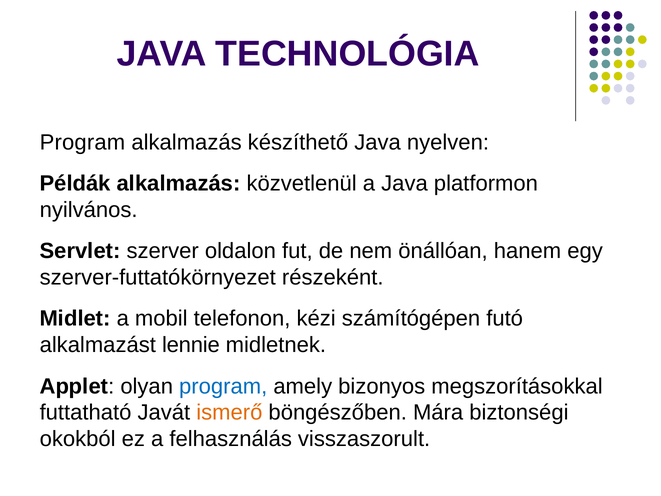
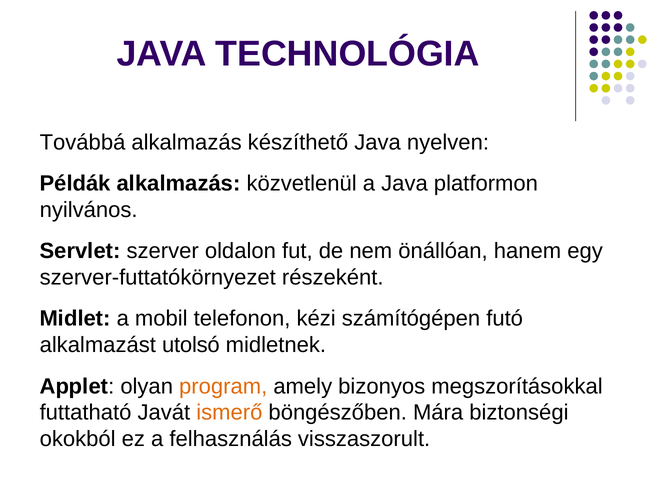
Program at (82, 142): Program -> Továbbá
lennie: lennie -> utolsó
program at (223, 386) colour: blue -> orange
